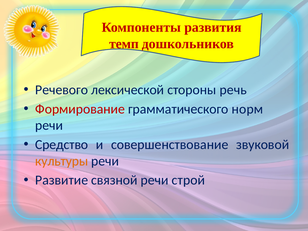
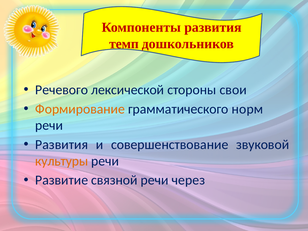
речь: речь -> свои
Формирование colour: red -> orange
Средство at (62, 145): Средство -> Развития
строй: строй -> через
